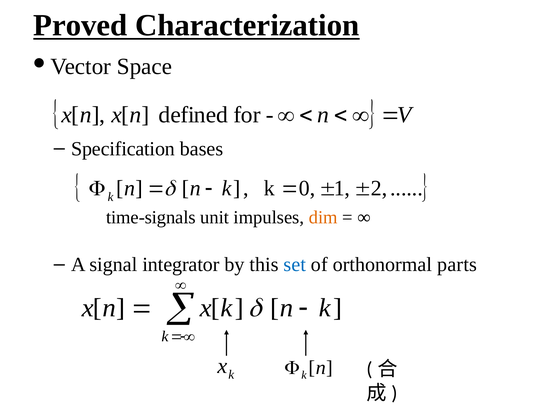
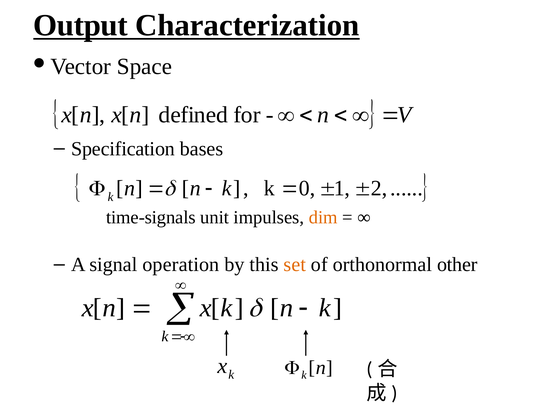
Proved: Proved -> Output
integrator: integrator -> operation
set colour: blue -> orange
parts: parts -> other
